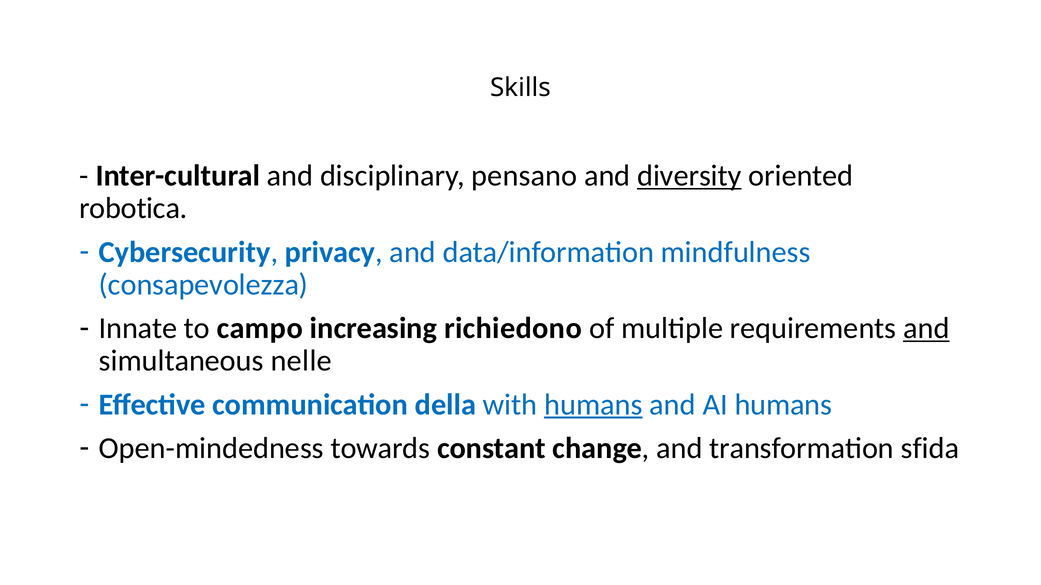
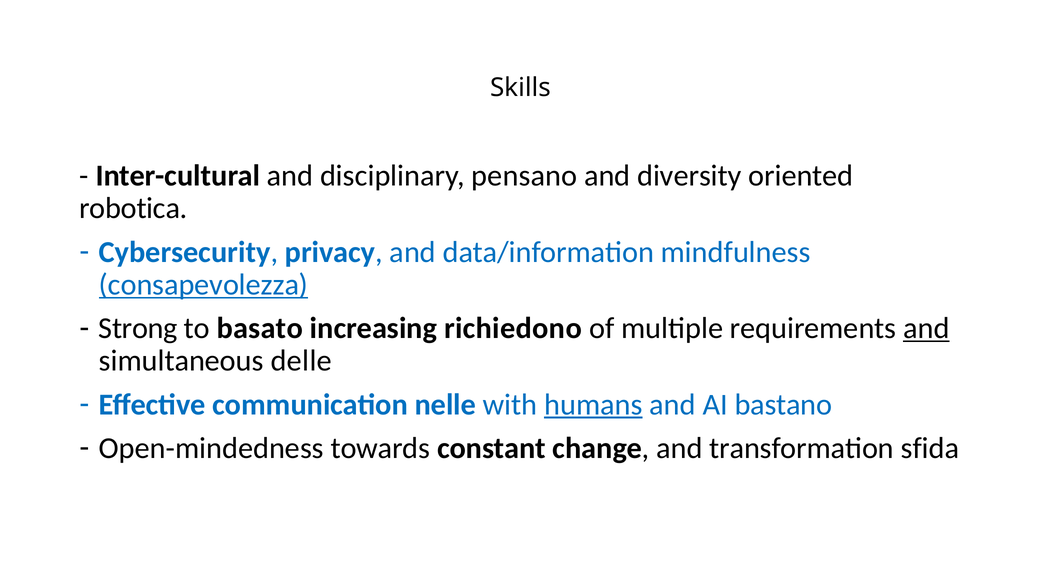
diversity underline: present -> none
consapevolezza underline: none -> present
Innate: Innate -> Strong
campo: campo -> basato
nelle: nelle -> delle
della: della -> nelle
AI humans: humans -> bastano
